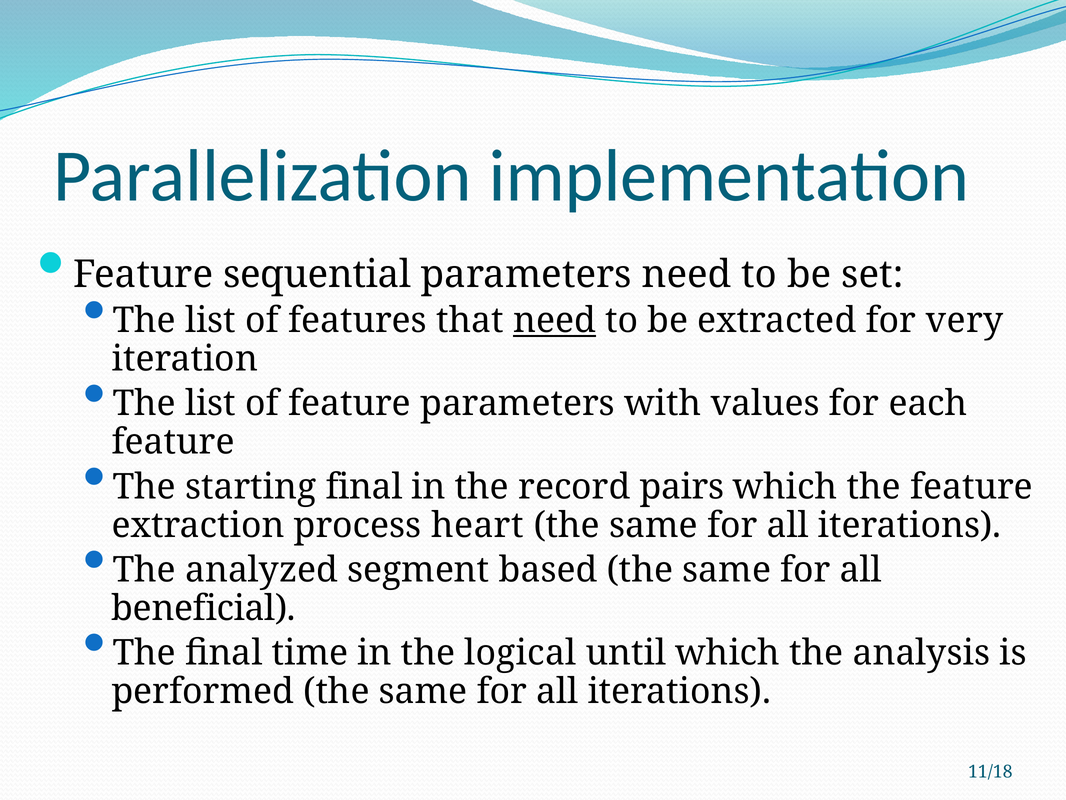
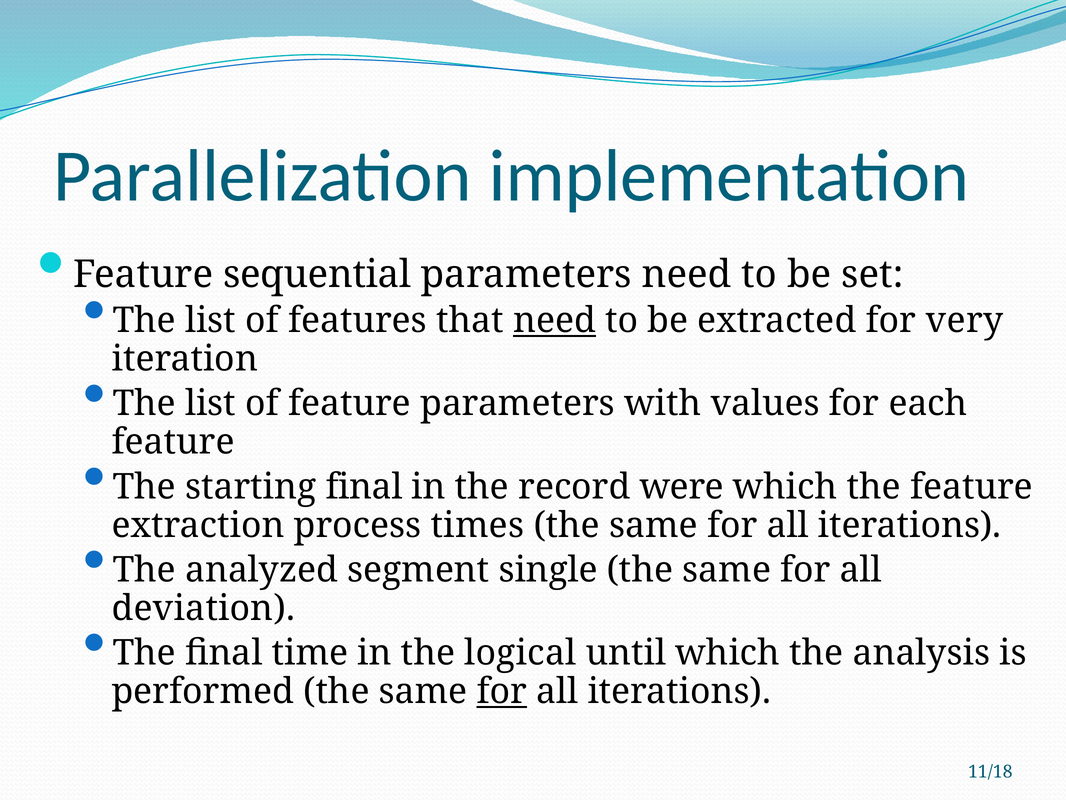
pairs: pairs -> were
heart: heart -> times
based: based -> single
beneficial: beneficial -> deviation
for at (502, 691) underline: none -> present
